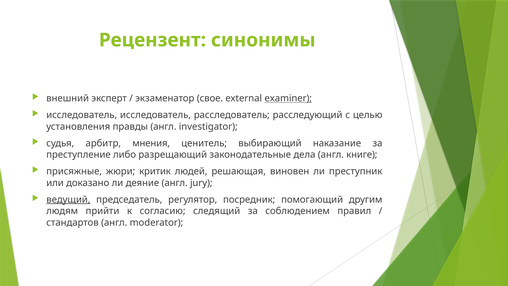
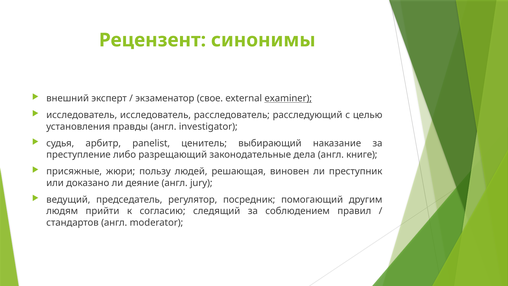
мнения: мнения -> panelist
критик: критик -> пользу
ведущий underline: present -> none
